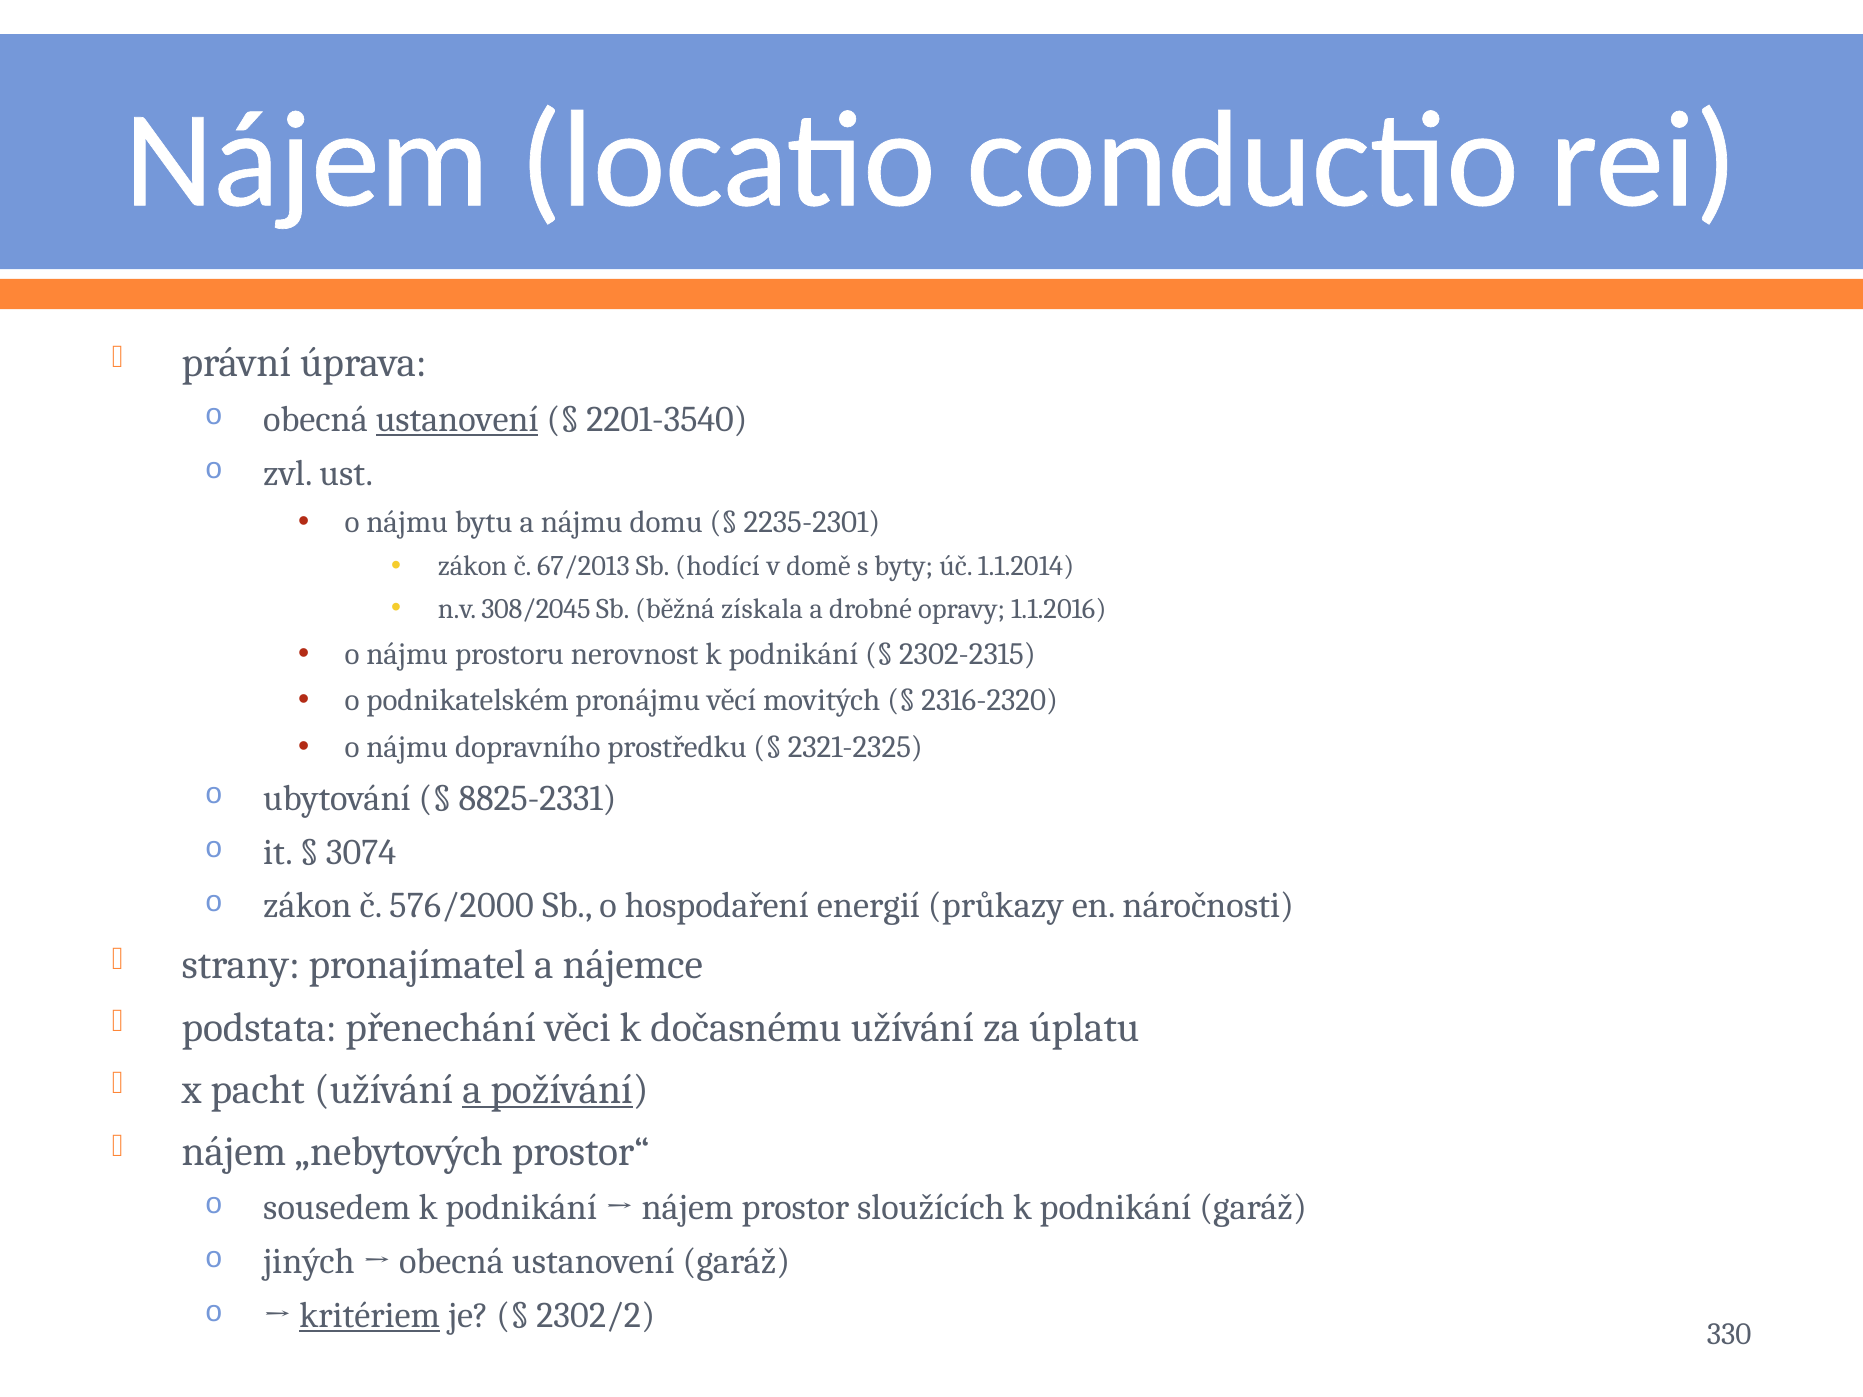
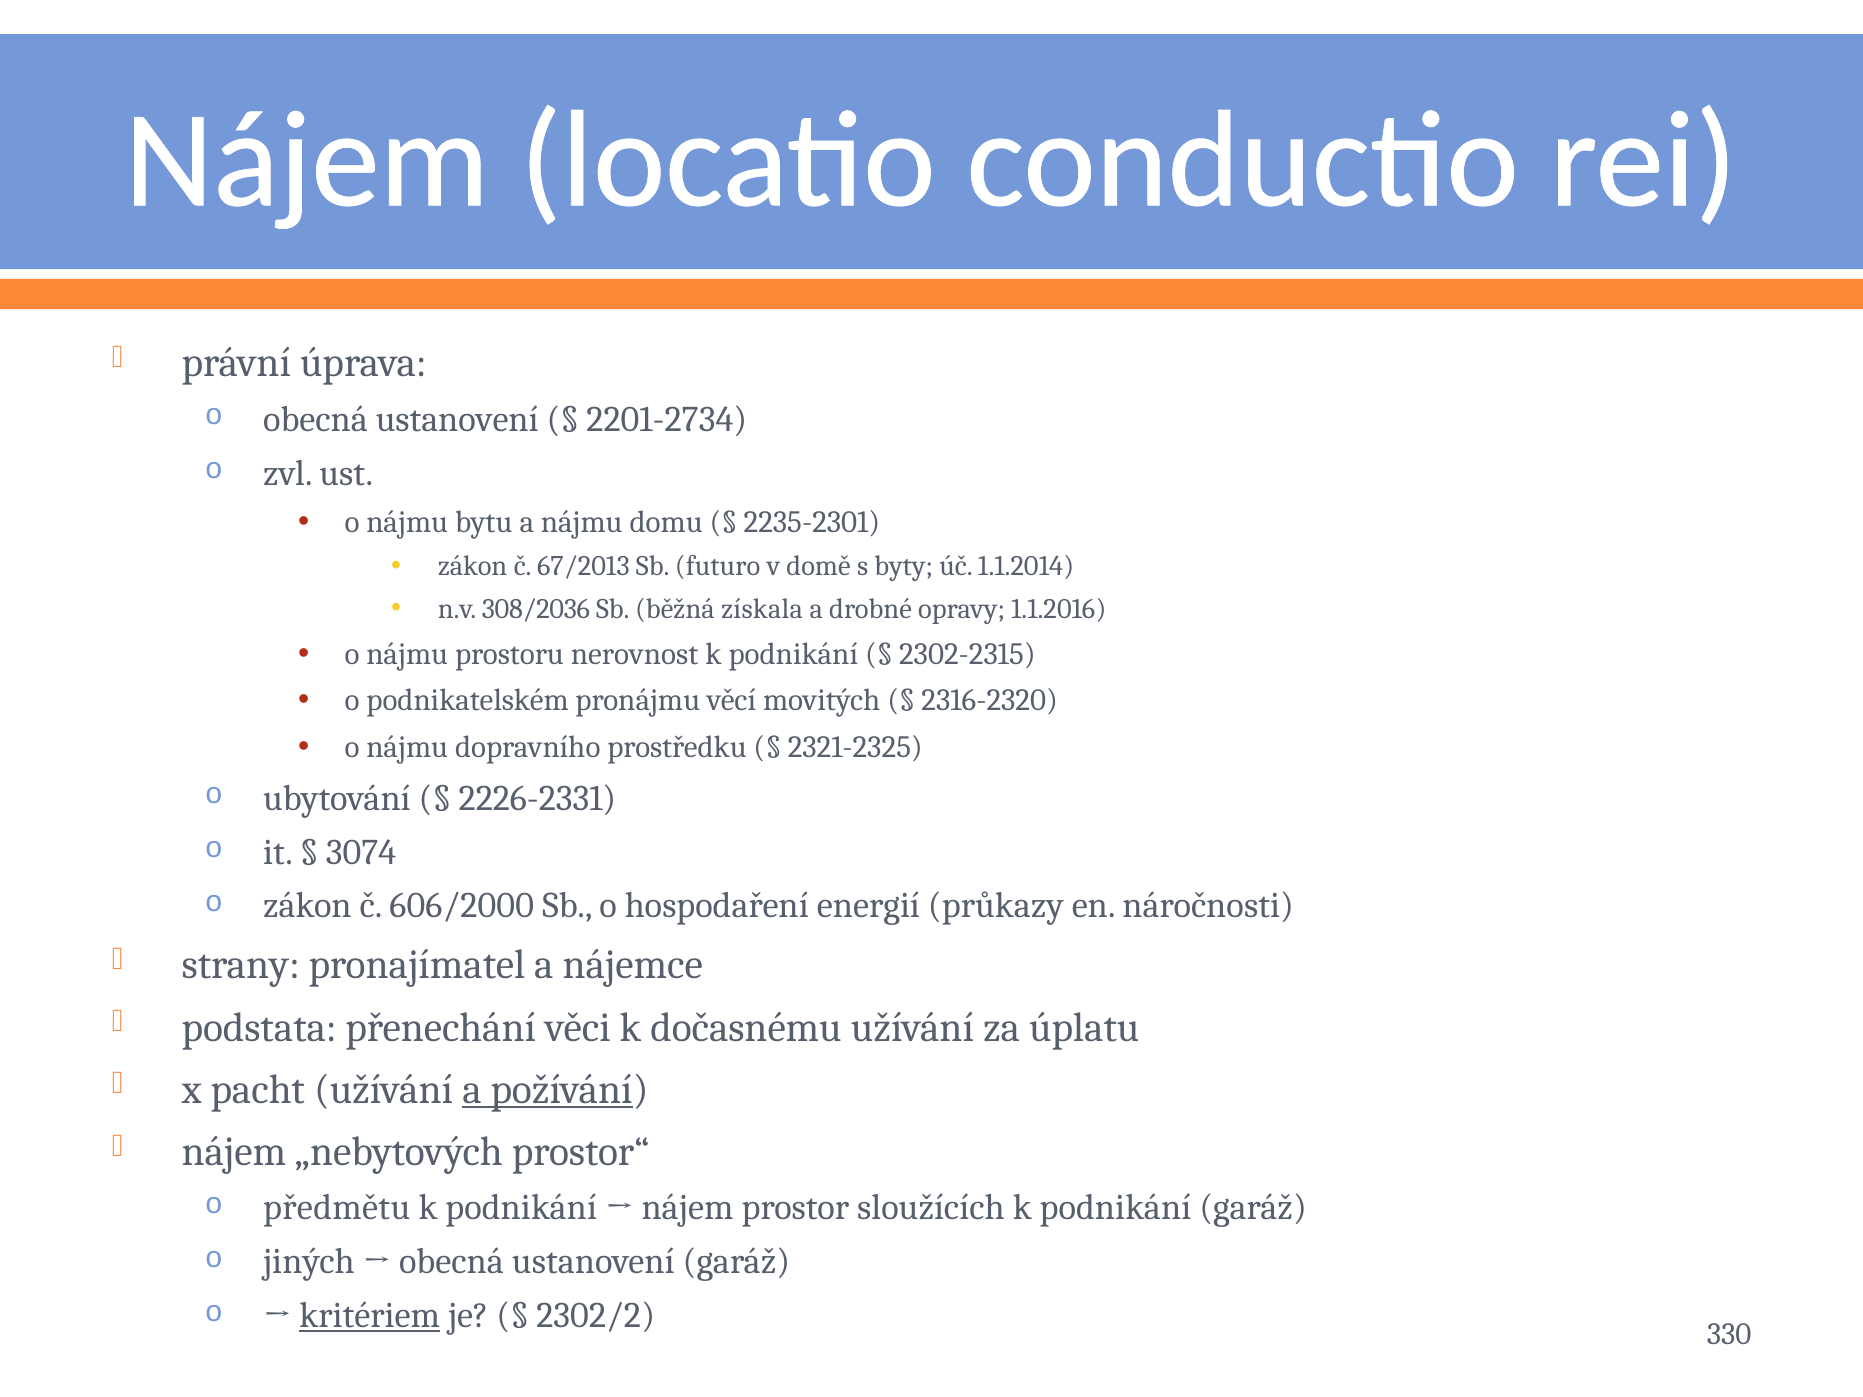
ustanovení at (457, 420) underline: present -> none
2201-3540: 2201-3540 -> 2201-2734
hodící: hodící -> futuro
308/2045: 308/2045 -> 308/2036
8825-2331: 8825-2331 -> 2226-2331
576/2000: 576/2000 -> 606/2000
sousedem: sousedem -> předmětu
